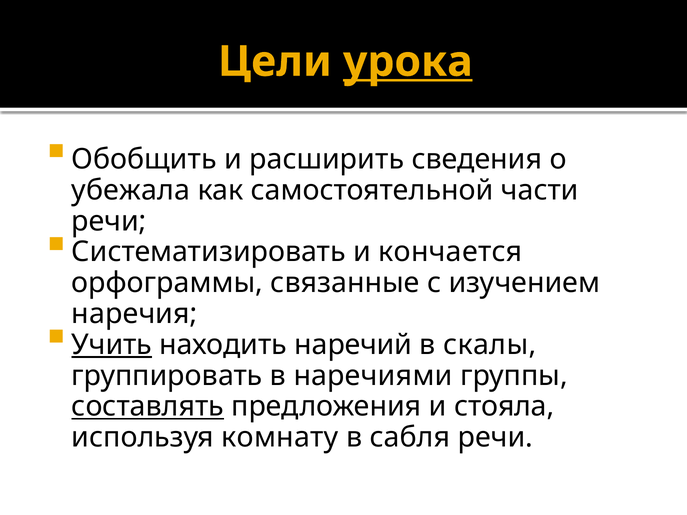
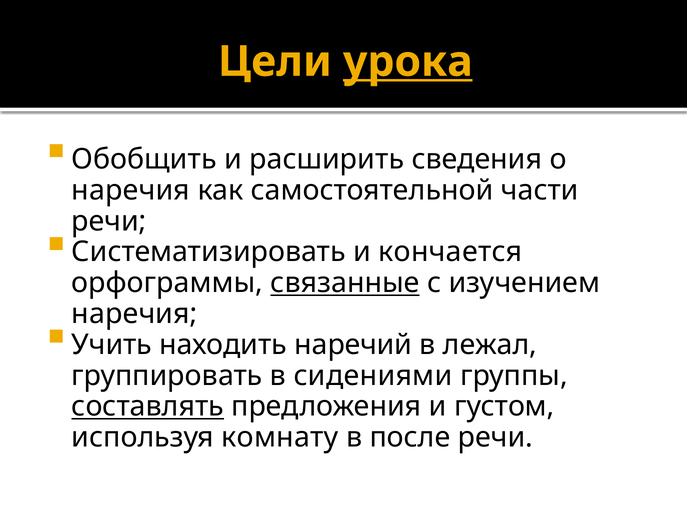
убежала at (131, 190): убежала -> наречия
связанные underline: none -> present
Учить underline: present -> none
скалы: скалы -> лежал
наречиями: наречиями -> сидениями
стояла: стояла -> густом
сабля: сабля -> после
